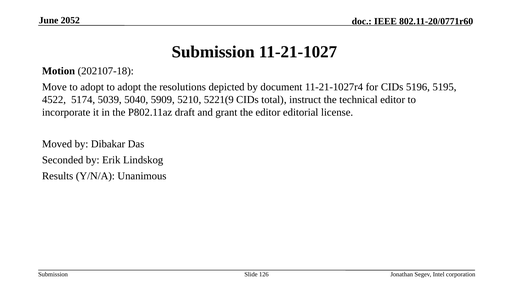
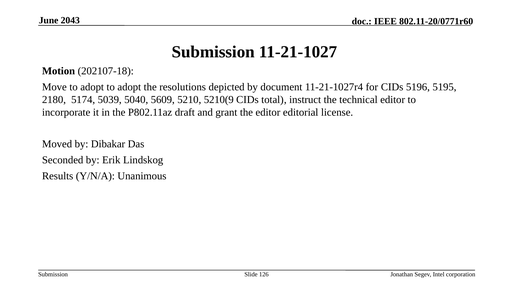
2052: 2052 -> 2043
4522: 4522 -> 2180
5909: 5909 -> 5609
5221(9: 5221(9 -> 5210(9
